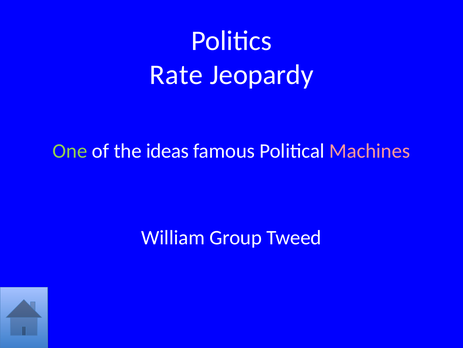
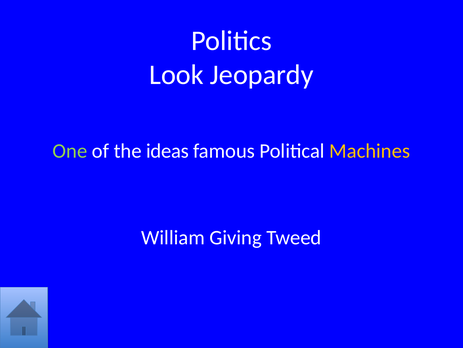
Rate: Rate -> Look
Machines colour: pink -> yellow
Group: Group -> Giving
